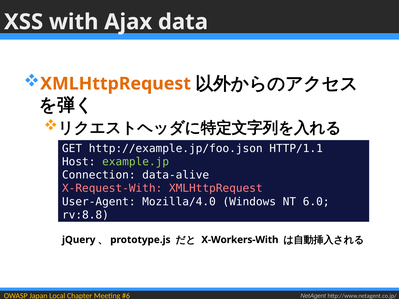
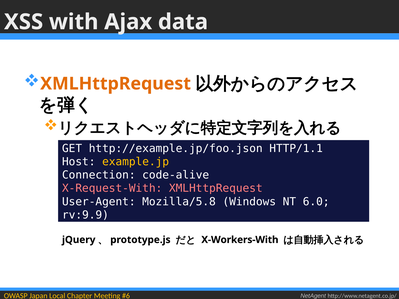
example.jp colour: light green -> yellow
data-alive: data-alive -> code-alive
Mozilla/4.0: Mozilla/4.0 -> Mozilla/5.8
rv:8.8: rv:8.8 -> rv:9.9
